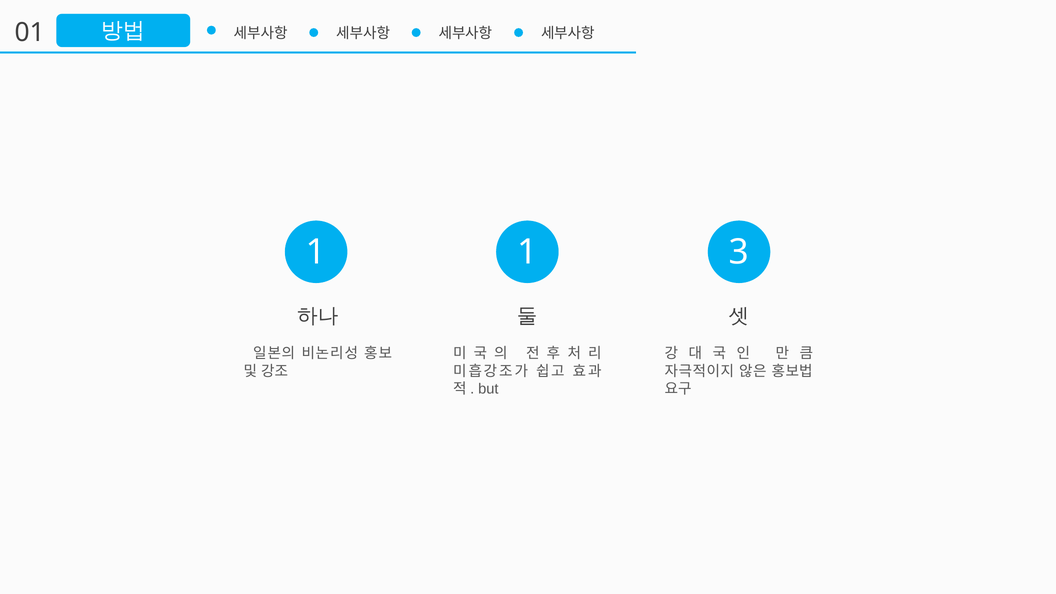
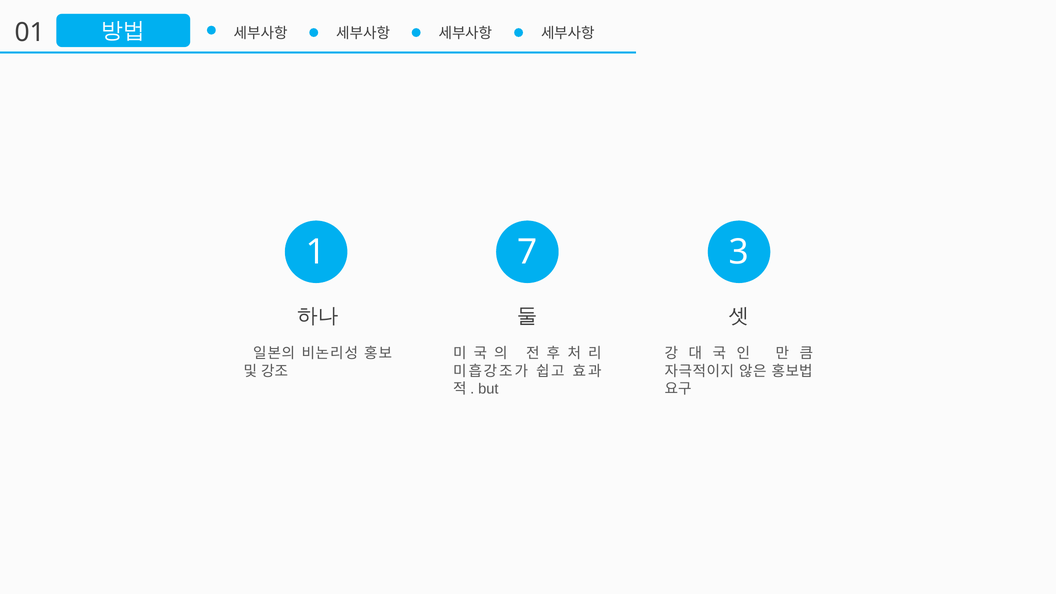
1 1: 1 -> 7
